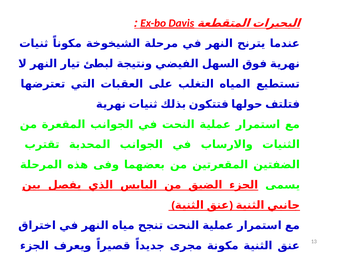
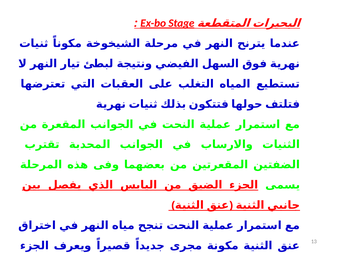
Davis: Davis -> Stage
